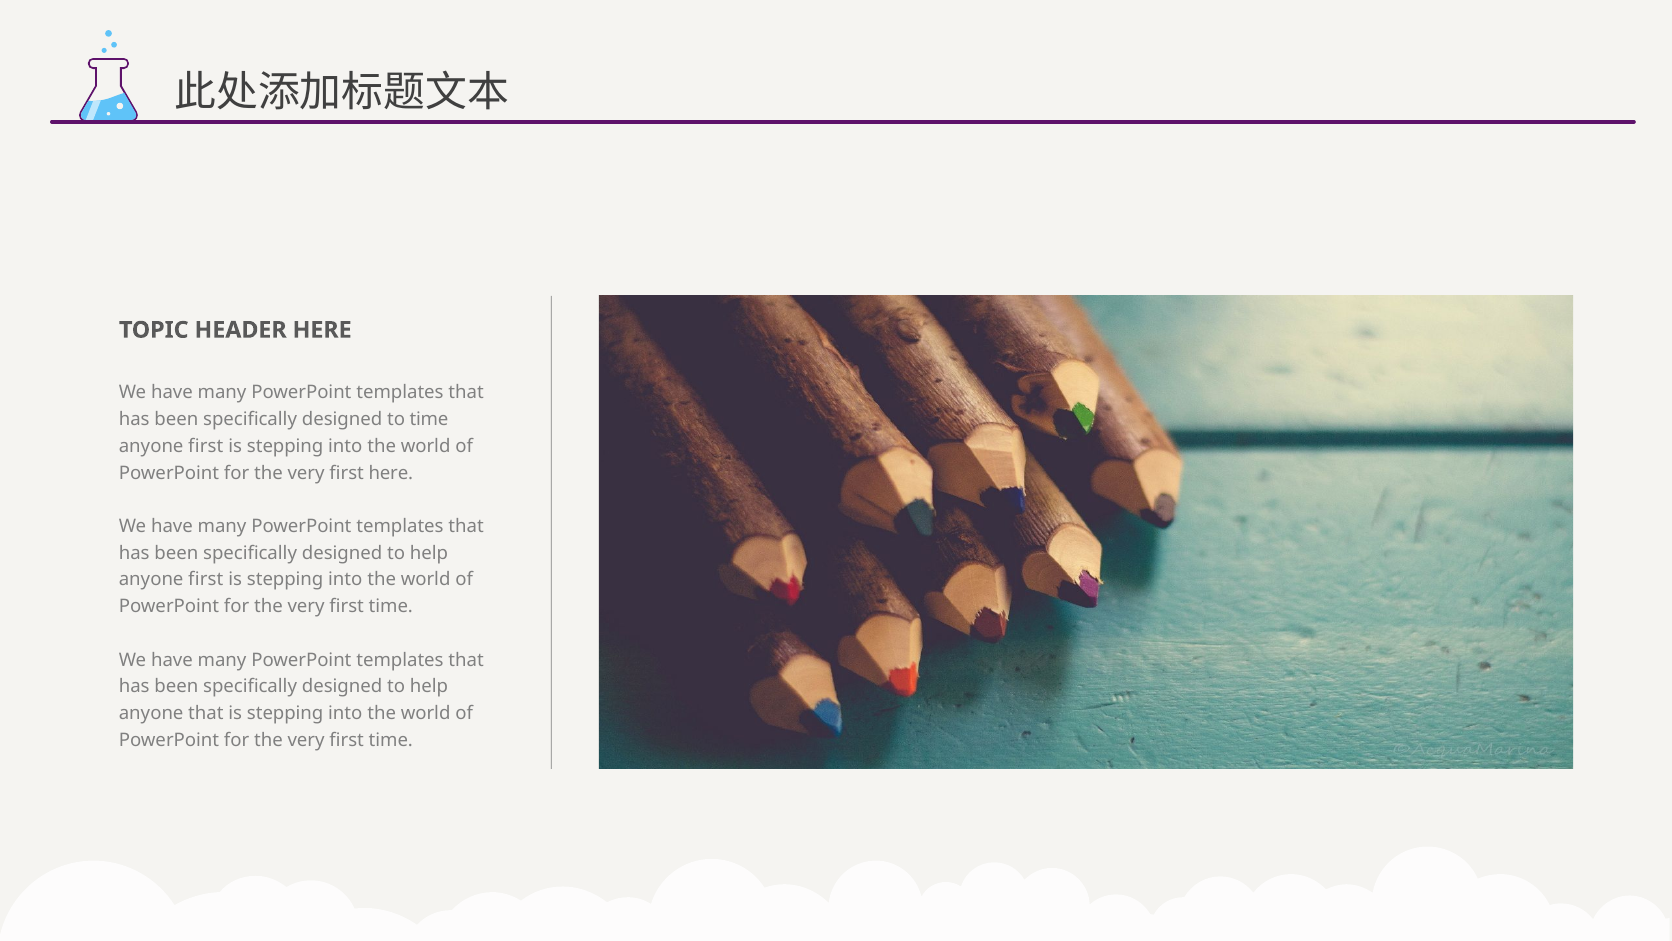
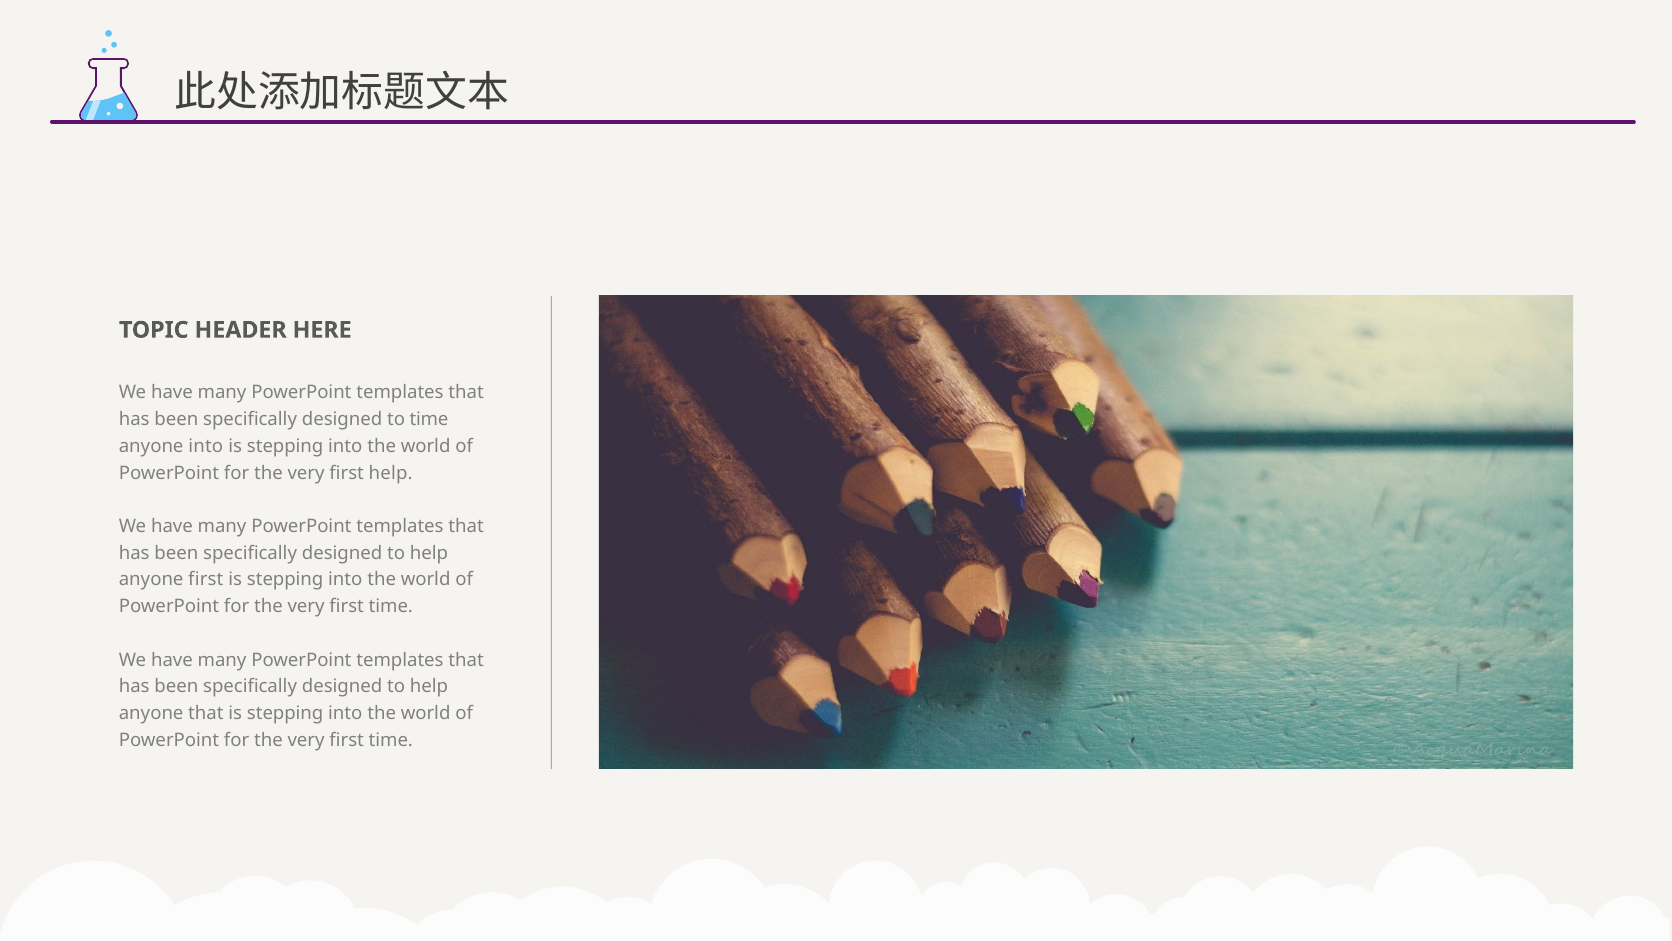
first at (206, 446): first -> into
first here: here -> help
